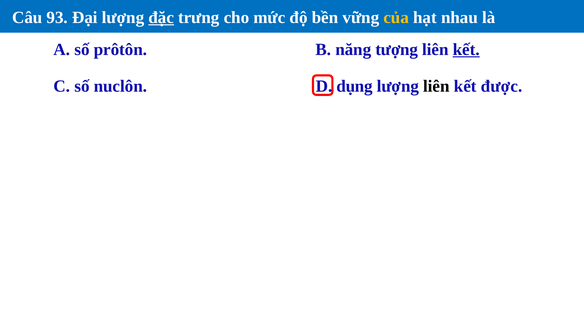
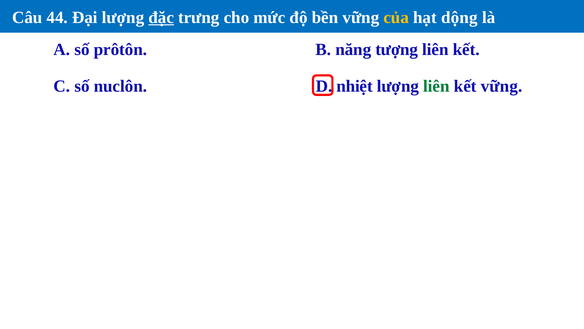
93: 93 -> 44
nhau: nhau -> dộng
kết at (466, 50) underline: present -> none
dụng: dụng -> nhiệt
liên at (436, 86) colour: black -> green
kết được: được -> vững
